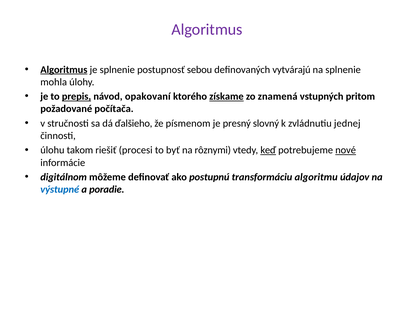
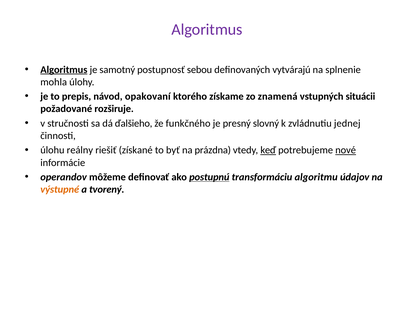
je splnenie: splnenie -> samotný
prepis underline: present -> none
získame underline: present -> none
pritom: pritom -> situácii
počítača: počítača -> rozširuje
písmenom: písmenom -> funkčného
takom: takom -> reálny
procesi: procesi -> získané
rôznymi: rôznymi -> prázdna
digitálnom: digitálnom -> operandov
postupnú underline: none -> present
výstupné colour: blue -> orange
poradie: poradie -> tvorený
